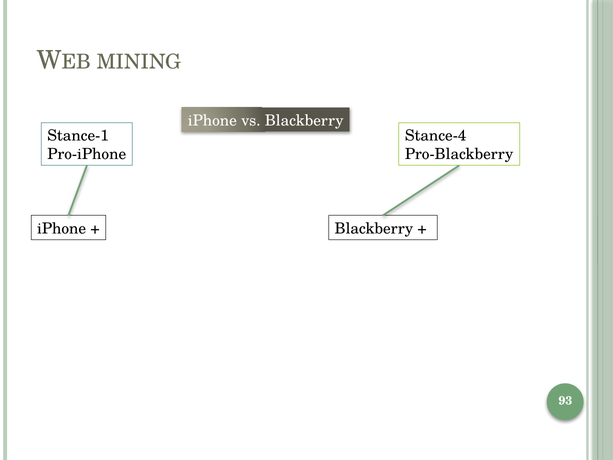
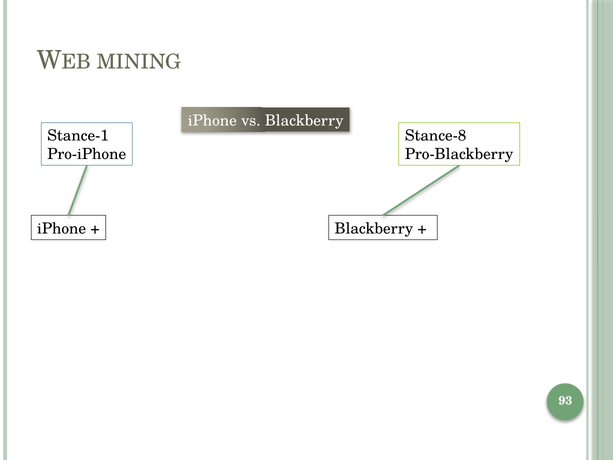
Stance-4: Stance-4 -> Stance-8
